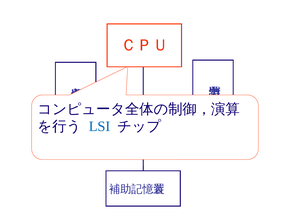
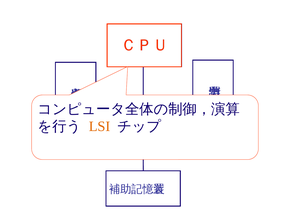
LSI colour: blue -> orange
